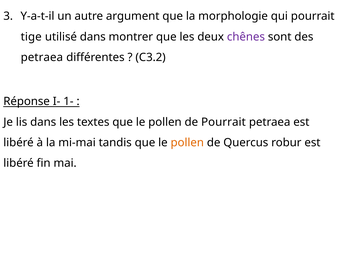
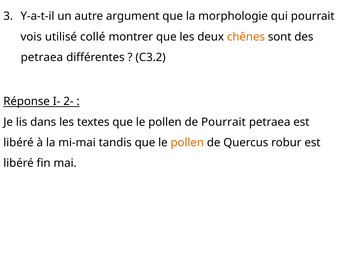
tige: tige -> vois
utilisé dans: dans -> collé
chênes colour: purple -> orange
1-: 1- -> 2-
